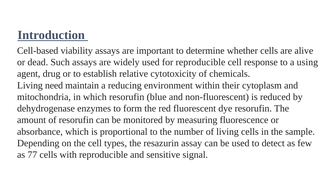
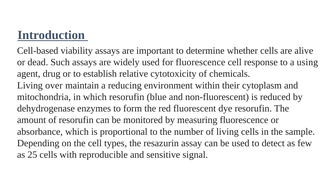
for reproducible: reproducible -> fluorescence
need: need -> over
77: 77 -> 25
